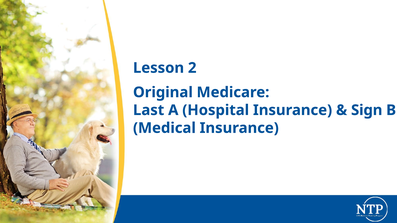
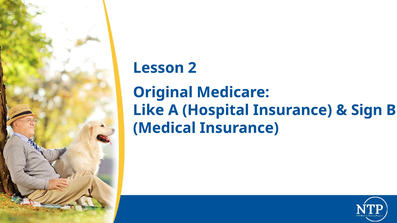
Last: Last -> Like
